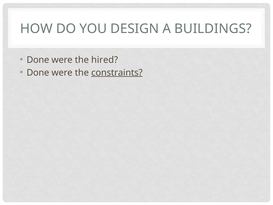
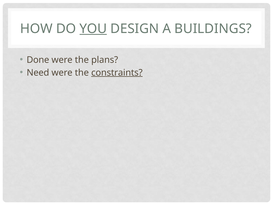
YOU underline: none -> present
hired: hired -> plans
Done at (38, 73): Done -> Need
